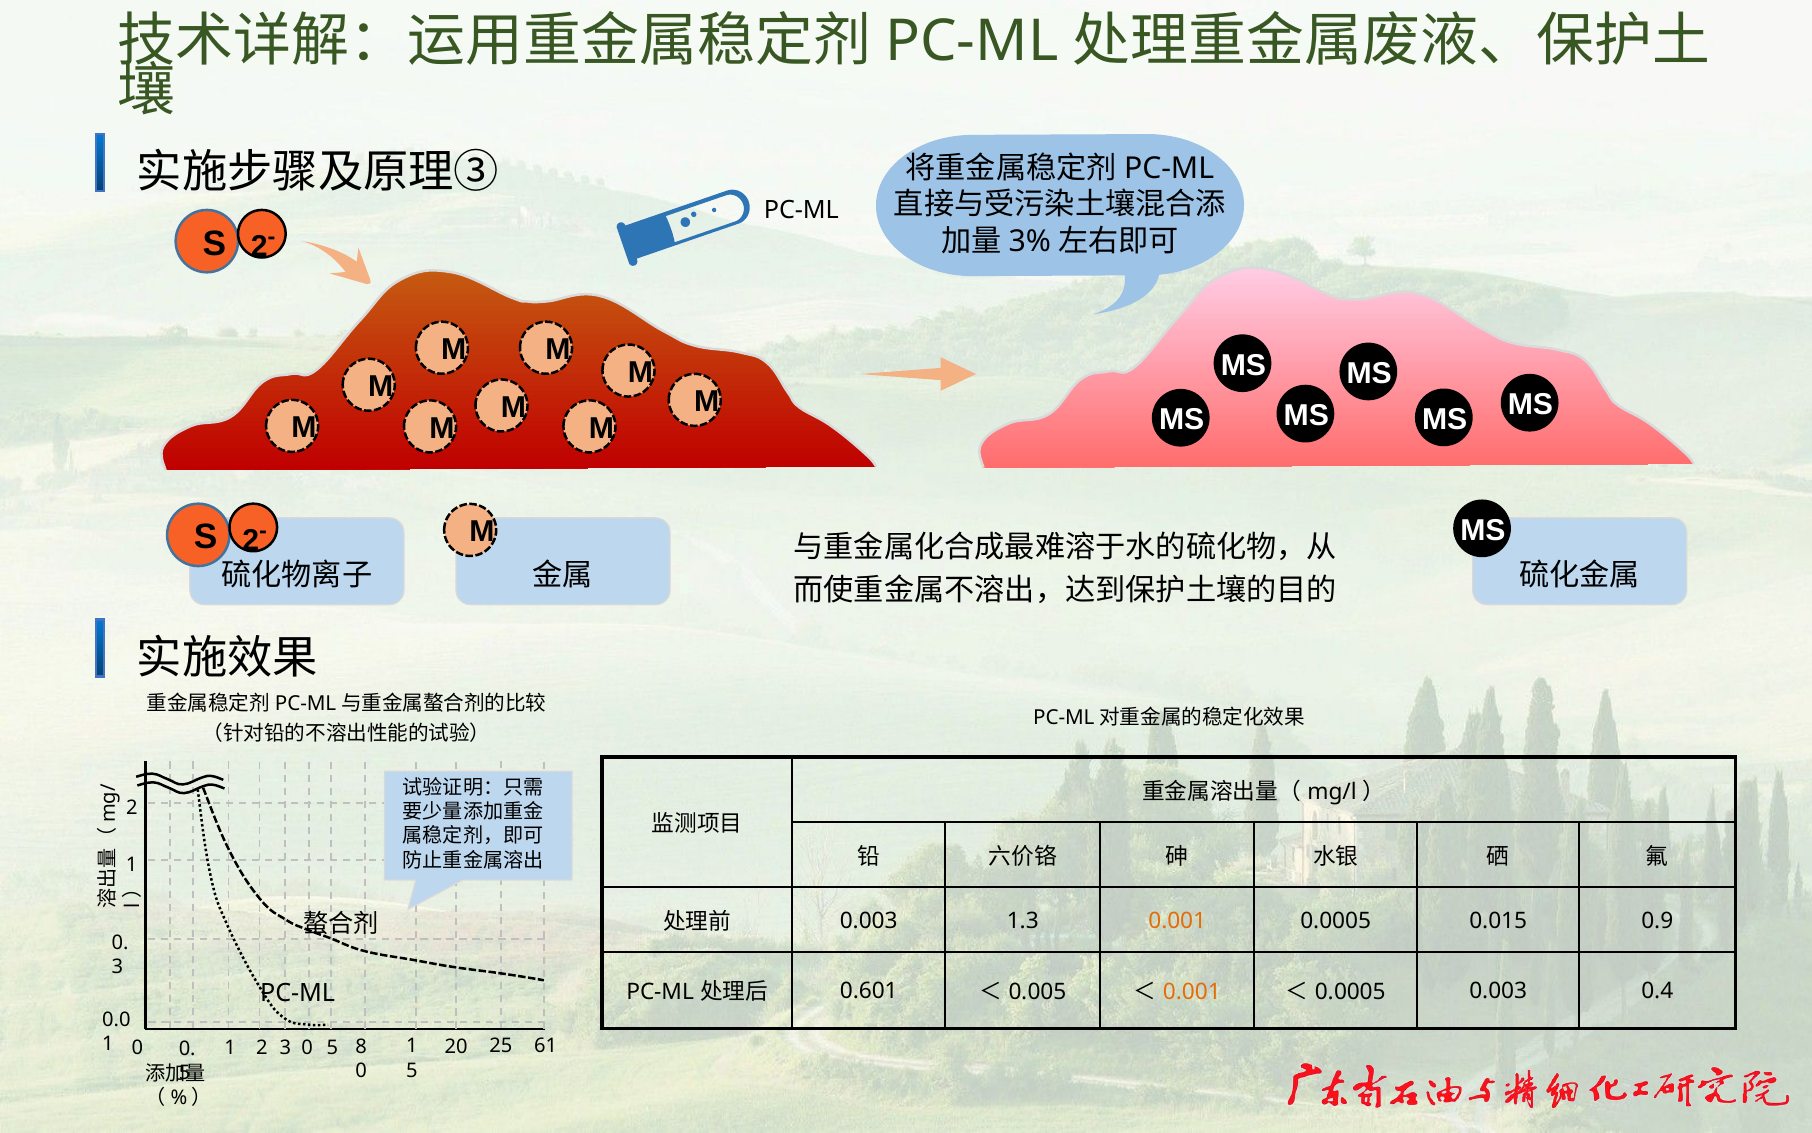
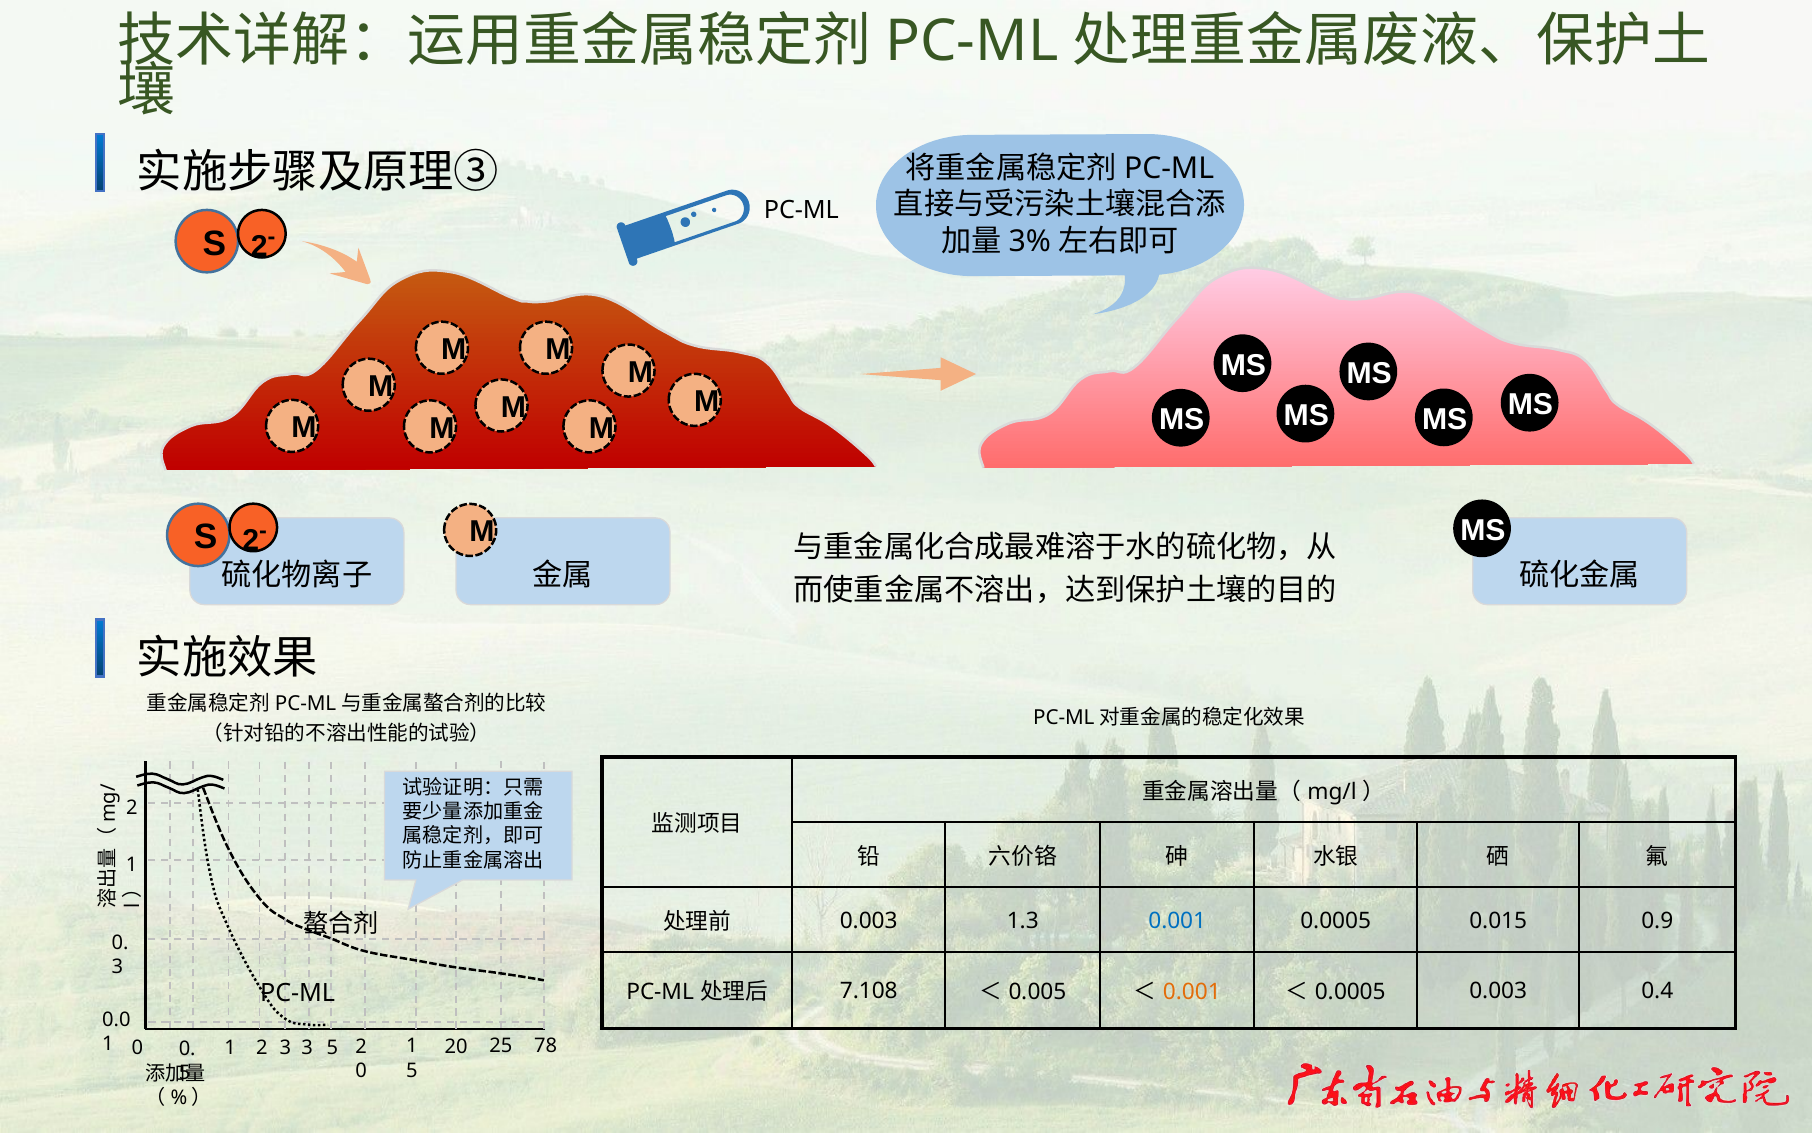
0.001 at (1177, 921) colour: orange -> blue
0.601: 0.601 -> 7.108
3 0: 0 -> 3
5 8: 8 -> 2
61: 61 -> 78
